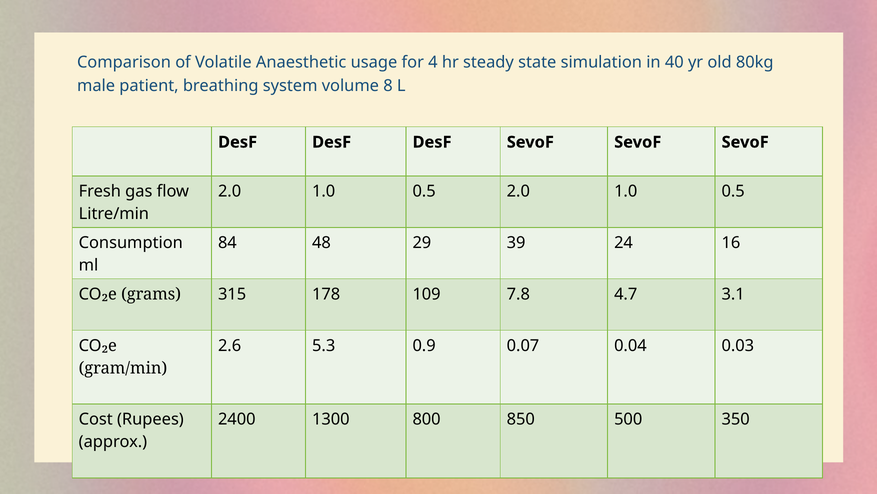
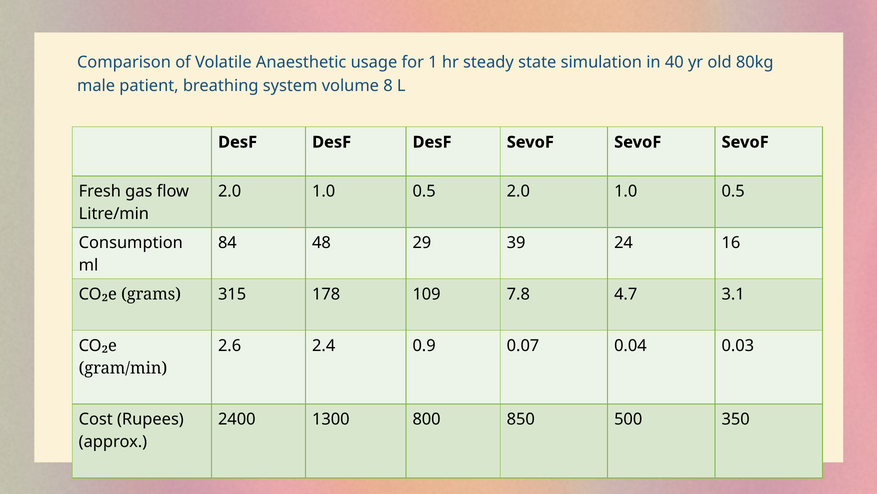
4: 4 -> 1
5.3: 5.3 -> 2.4
